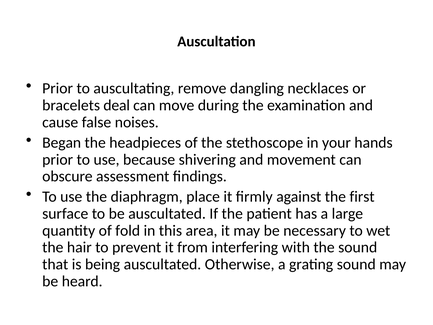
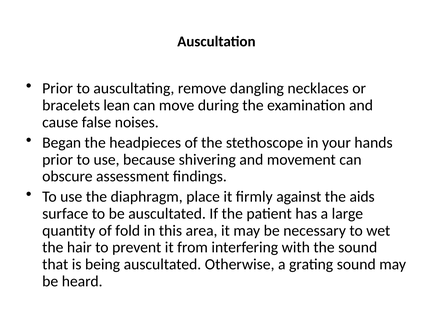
deal: deal -> lean
first: first -> aids
